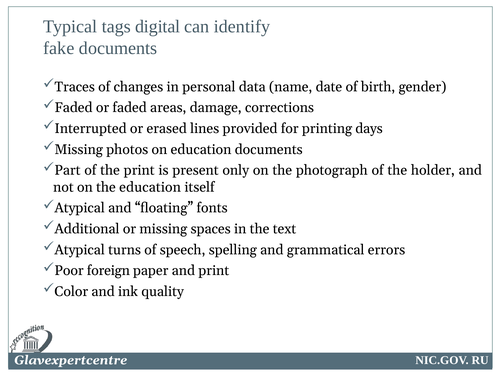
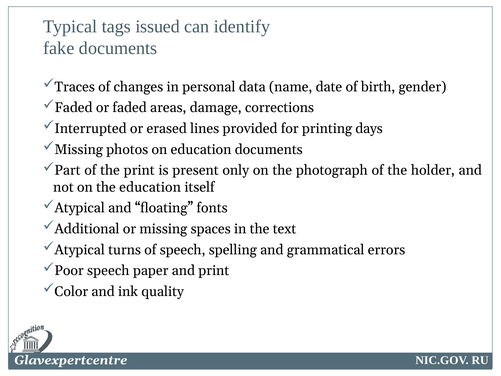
digital: digital -> issued
Poor foreign: foreign -> speech
